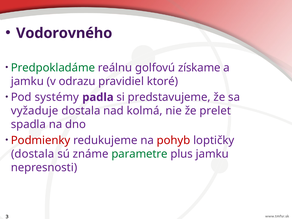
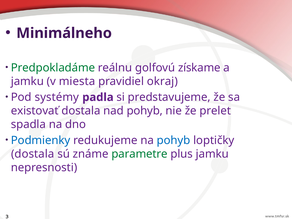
Vodorovného: Vodorovného -> Minimálneho
odrazu: odrazu -> miesta
ktoré: ktoré -> okraj
vyžaduje: vyžaduje -> existovať
nad kolmá: kolmá -> pohyb
Podmienky colour: red -> blue
pohyb at (174, 140) colour: red -> blue
